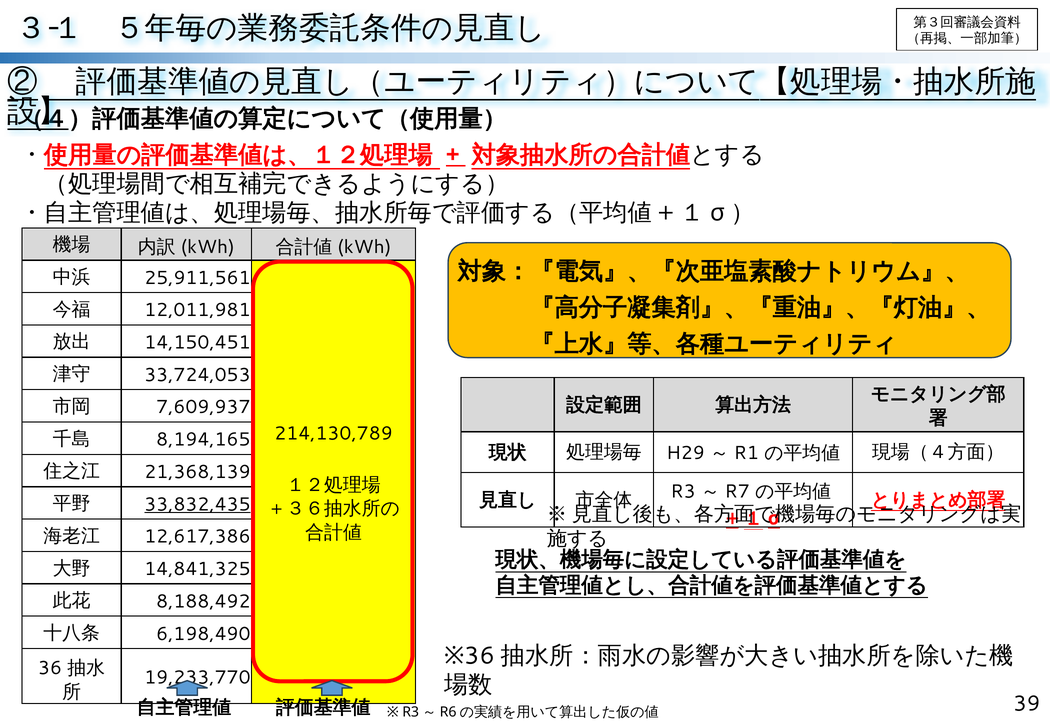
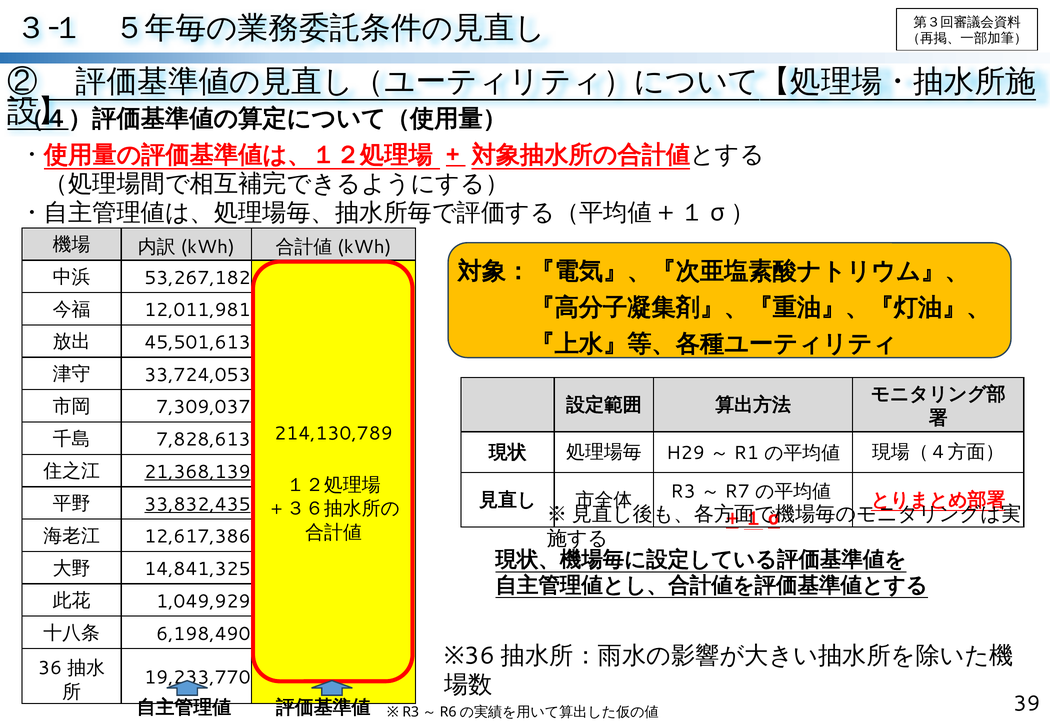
25,911,561: 25,911,561 -> 53,267,182
14,150,451: 14,150,451 -> 45,501,613
7,609,937: 7,609,937 -> 7,309,037
8,194,165: 8,194,165 -> 7,828,613
21,368,139 underline: none -> present
8,188,492: 8,188,492 -> 1,049,929
